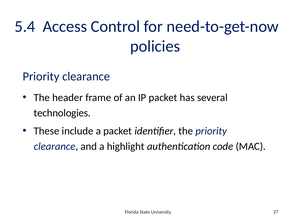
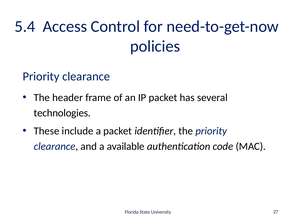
highlight: highlight -> available
